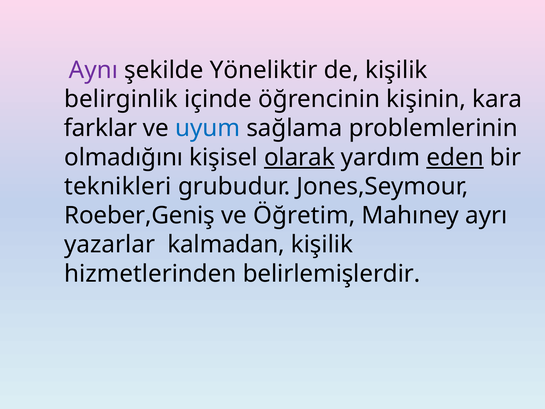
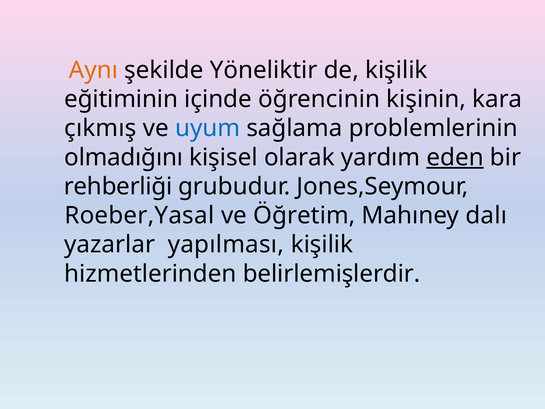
Aynı colour: purple -> orange
belirginlik: belirginlik -> eğitiminin
farklar: farklar -> çıkmış
olarak underline: present -> none
teknikleri: teknikleri -> rehberliği
Roeber,Geniş: Roeber,Geniş -> Roeber,Yasal
ayrı: ayrı -> dalı
kalmadan: kalmadan -> yapılması
